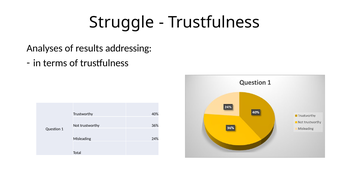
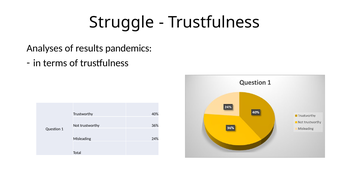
addressing: addressing -> pandemics
